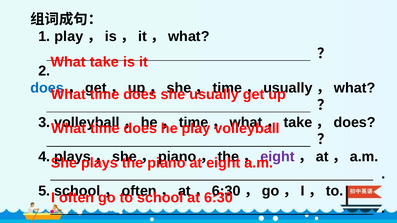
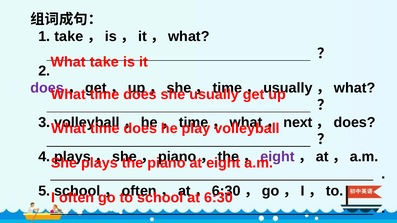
1 play: play -> take
does at (47, 88) colour: blue -> purple
take at (298, 122): take -> next
